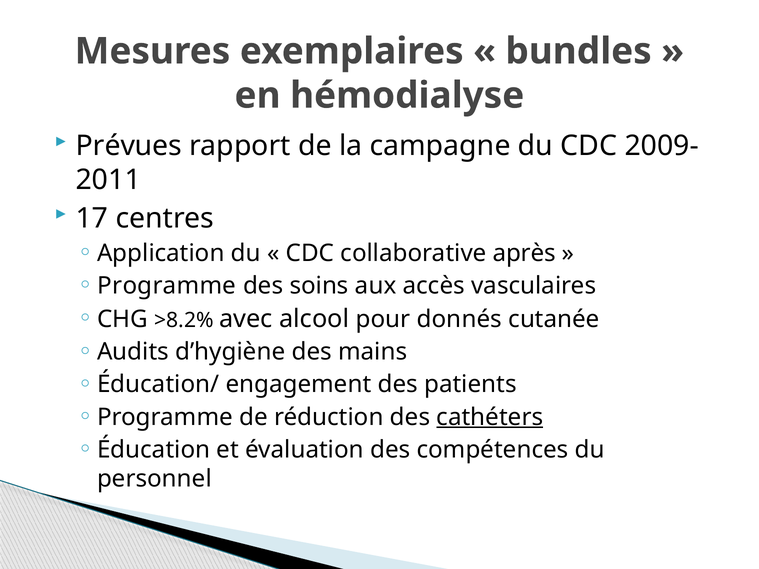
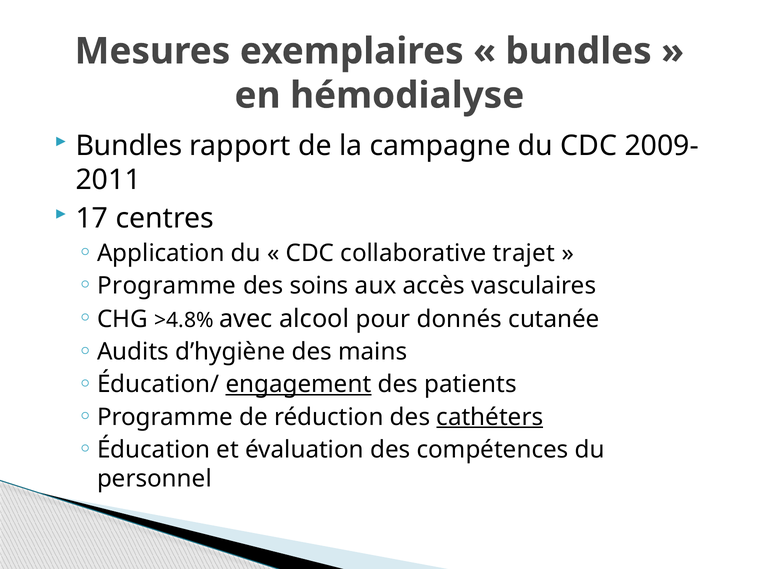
Prévues at (129, 146): Prévues -> Bundles
après: après -> trajet
>8.2%: >8.2% -> >4.8%
engagement underline: none -> present
